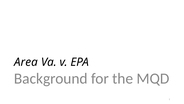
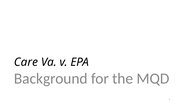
Area: Area -> Care
